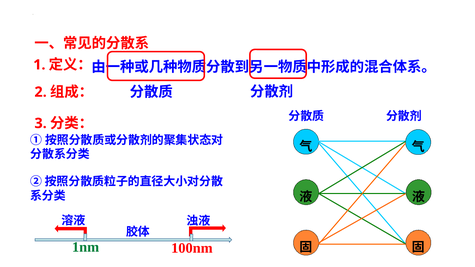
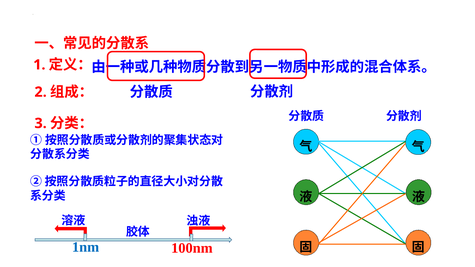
1nm colour: green -> blue
